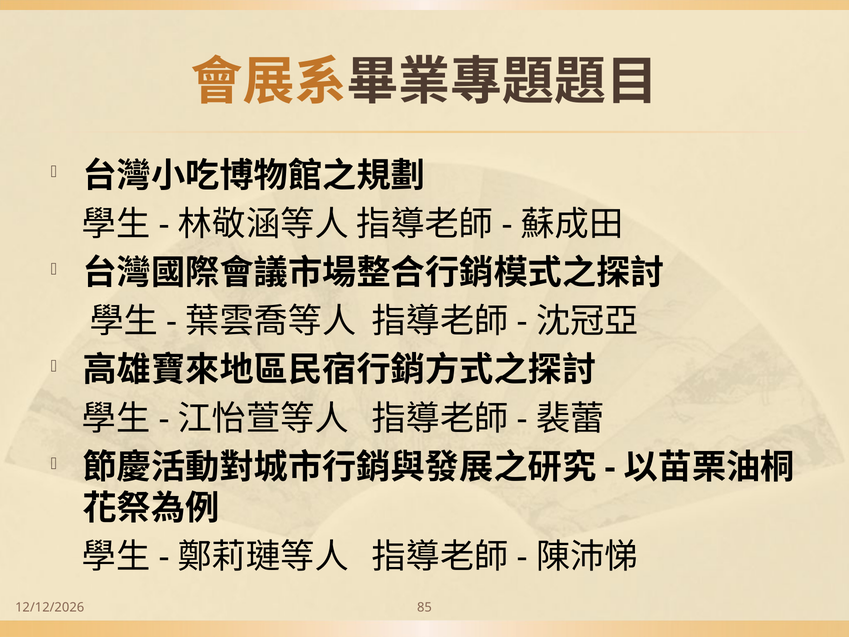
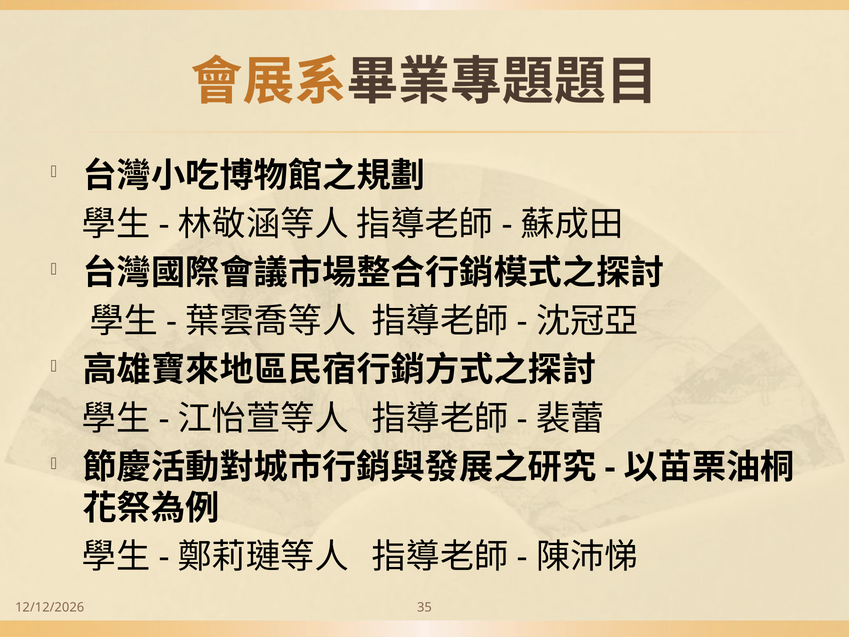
85: 85 -> 35
